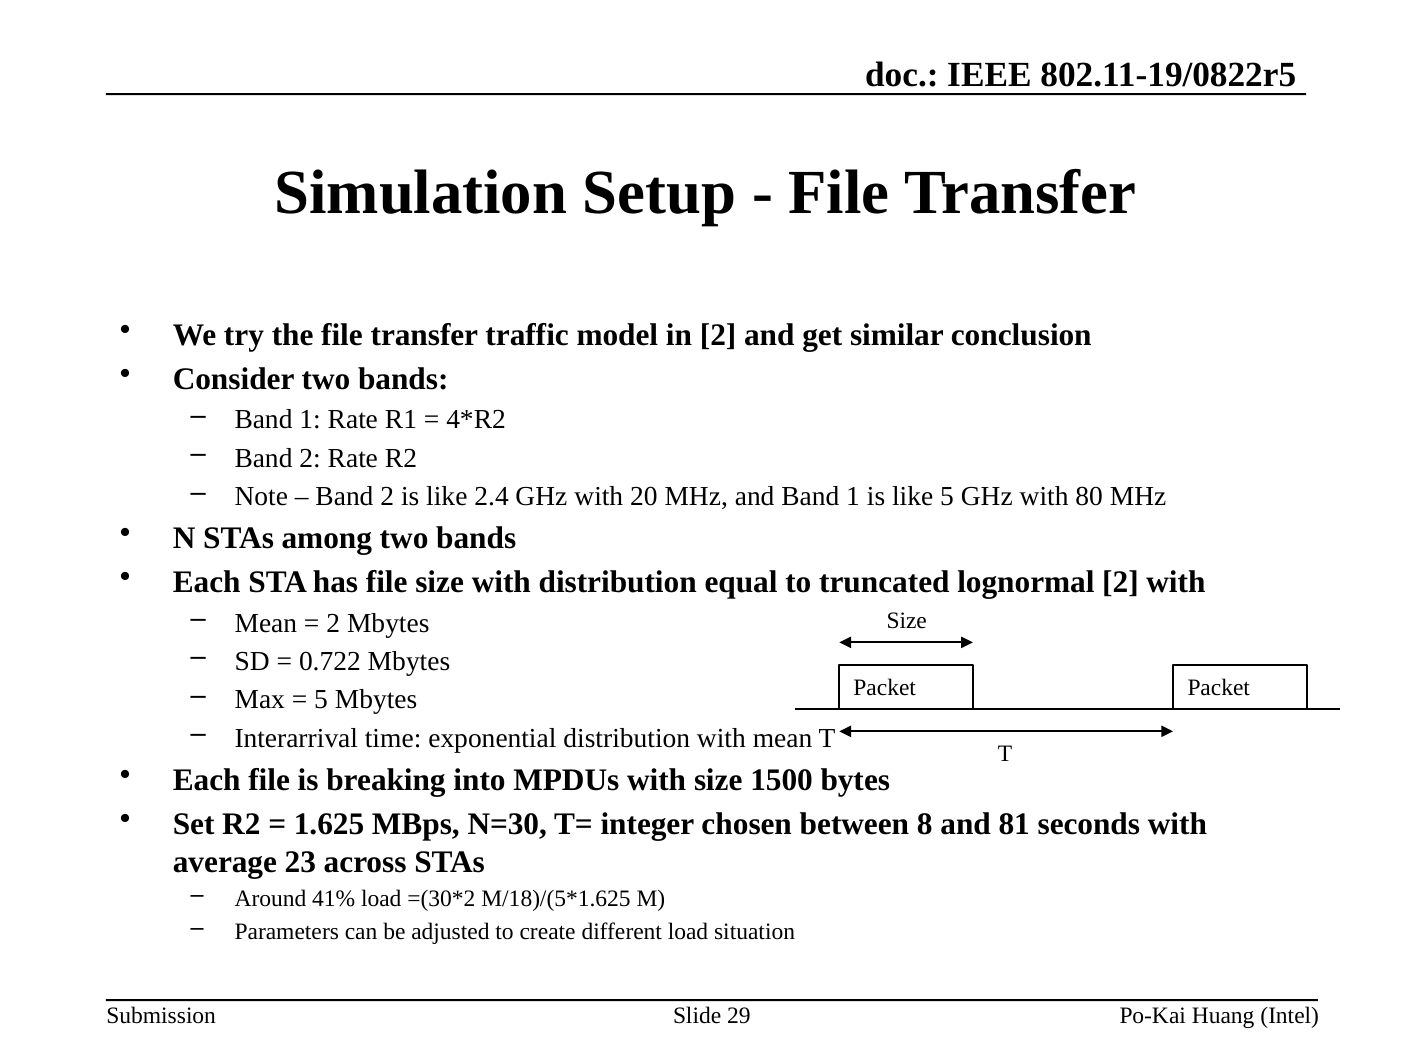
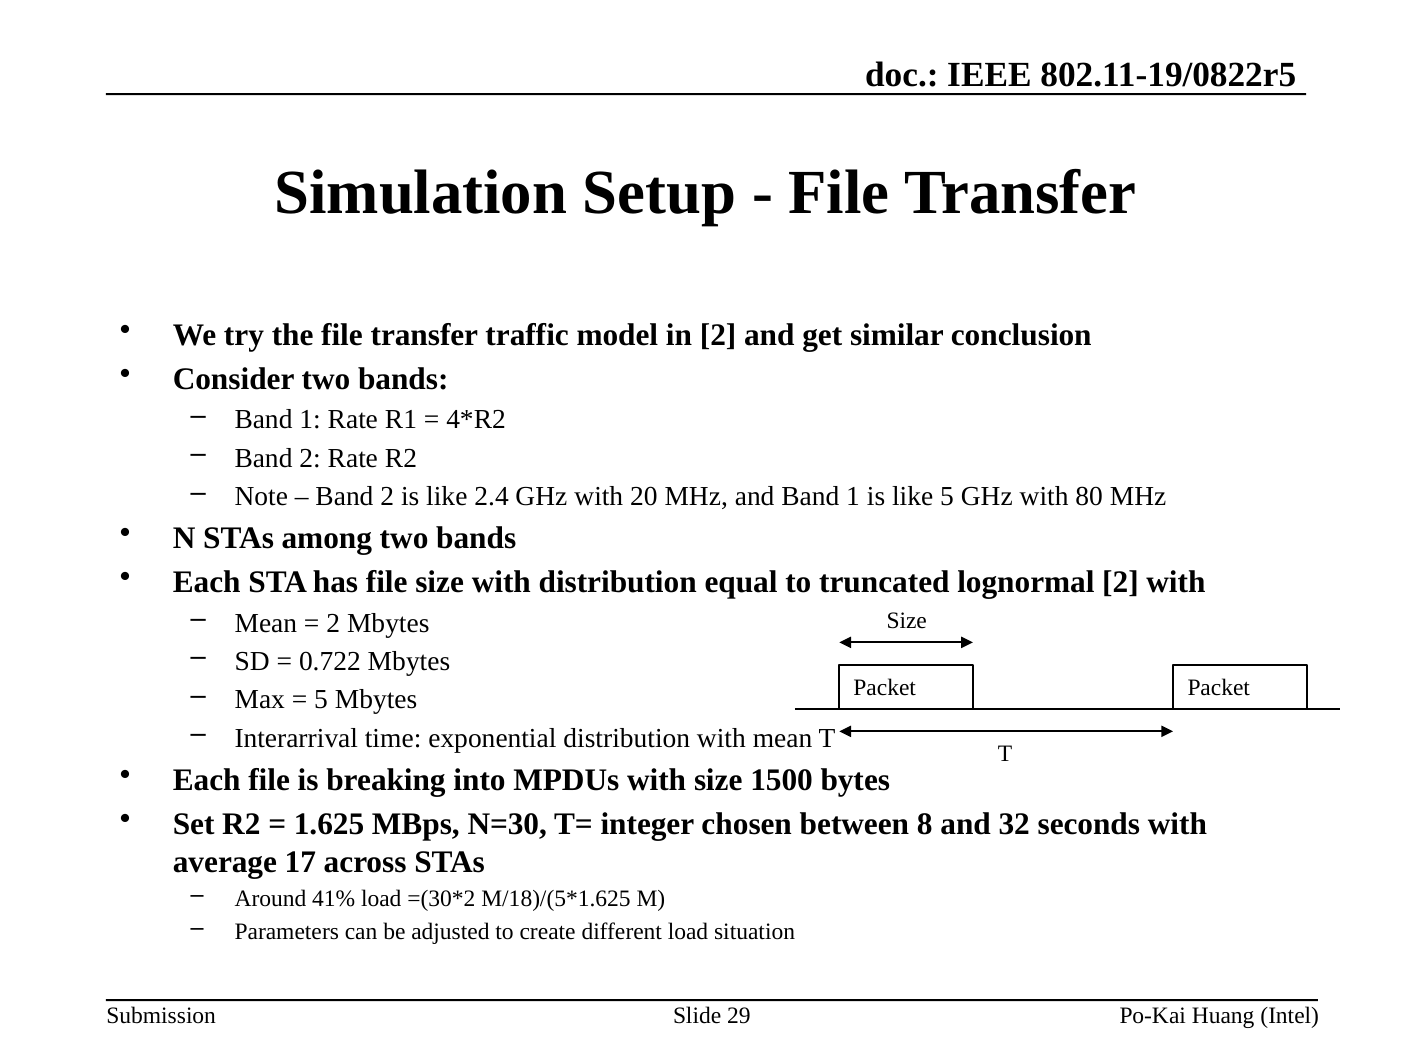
81: 81 -> 32
23: 23 -> 17
